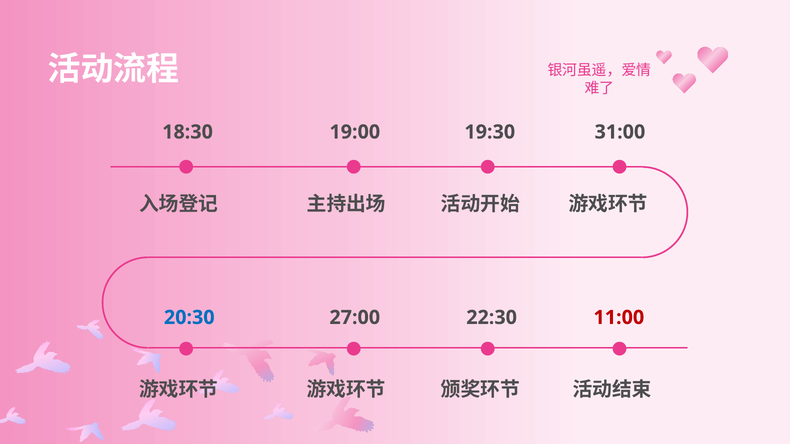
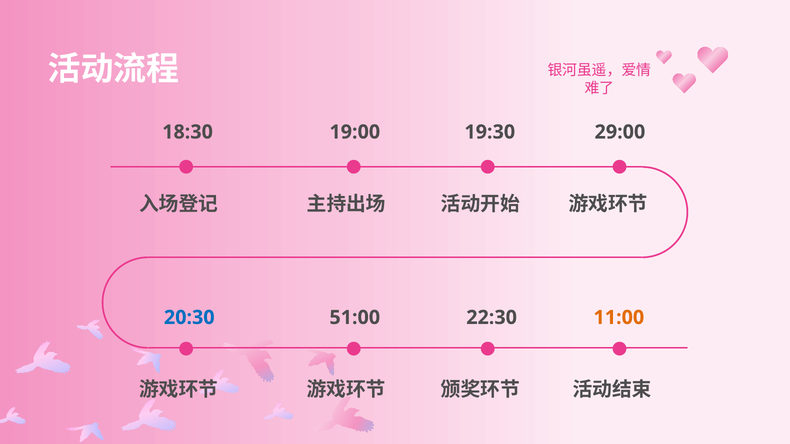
31:00: 31:00 -> 29:00
27:00: 27:00 -> 51:00
11:00 colour: red -> orange
